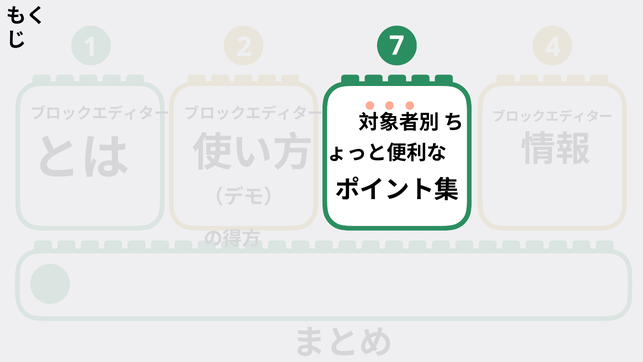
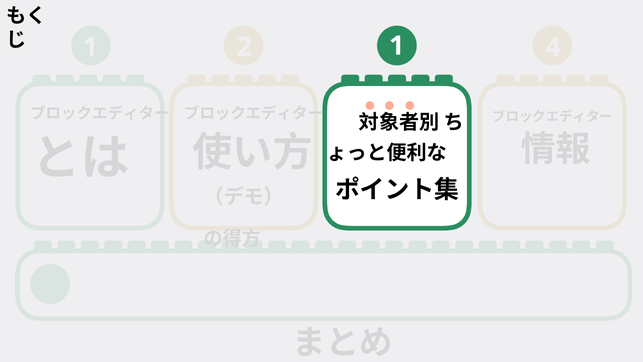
7 at (397, 46): 7 -> 1
